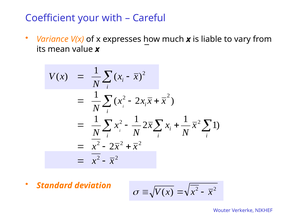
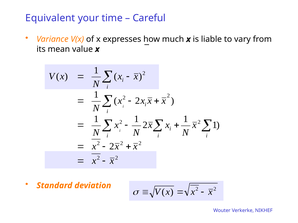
Coefficient: Coefficient -> Equivalent
with: with -> time
